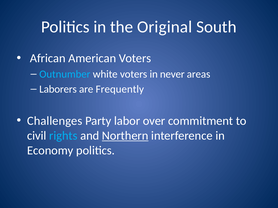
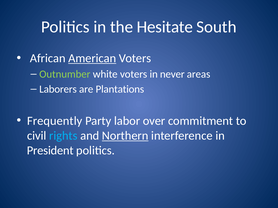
Original: Original -> Hesitate
American underline: none -> present
Outnumber colour: light blue -> light green
Frequently: Frequently -> Plantations
Challenges: Challenges -> Frequently
Economy: Economy -> President
